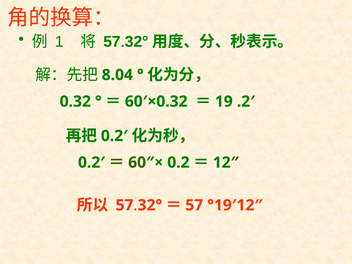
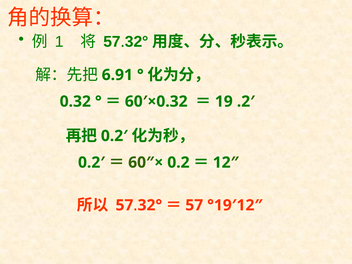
8.04: 8.04 -> 6.91
